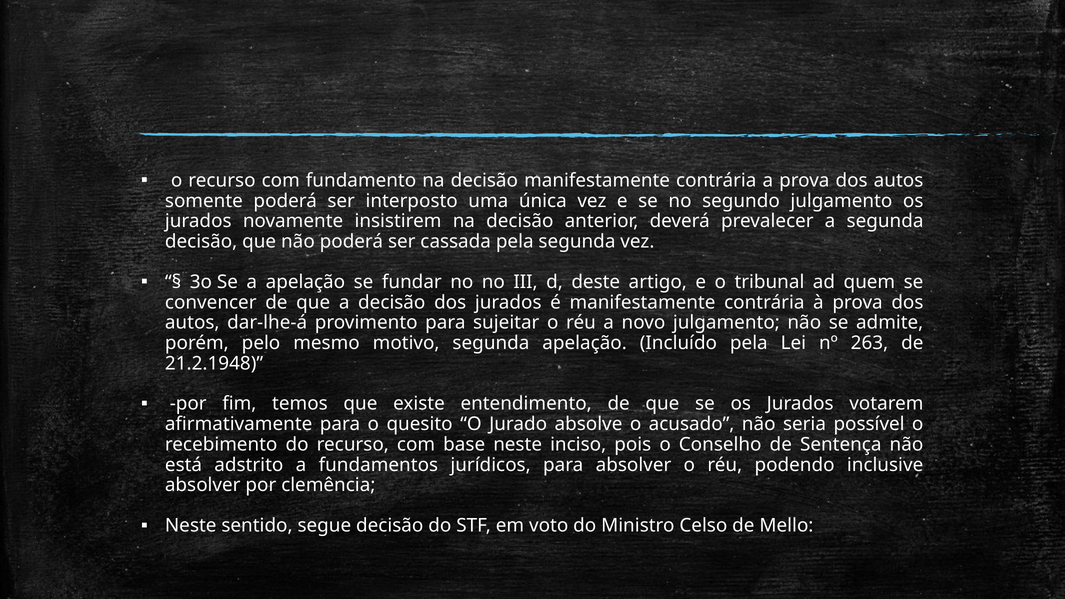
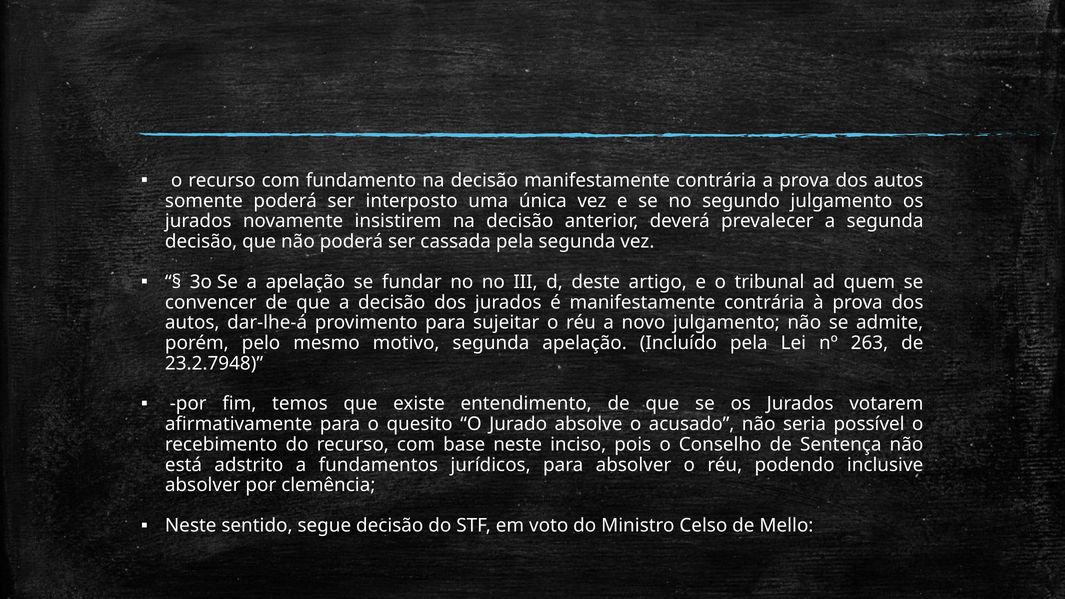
21.2.1948: 21.2.1948 -> 23.2.7948
